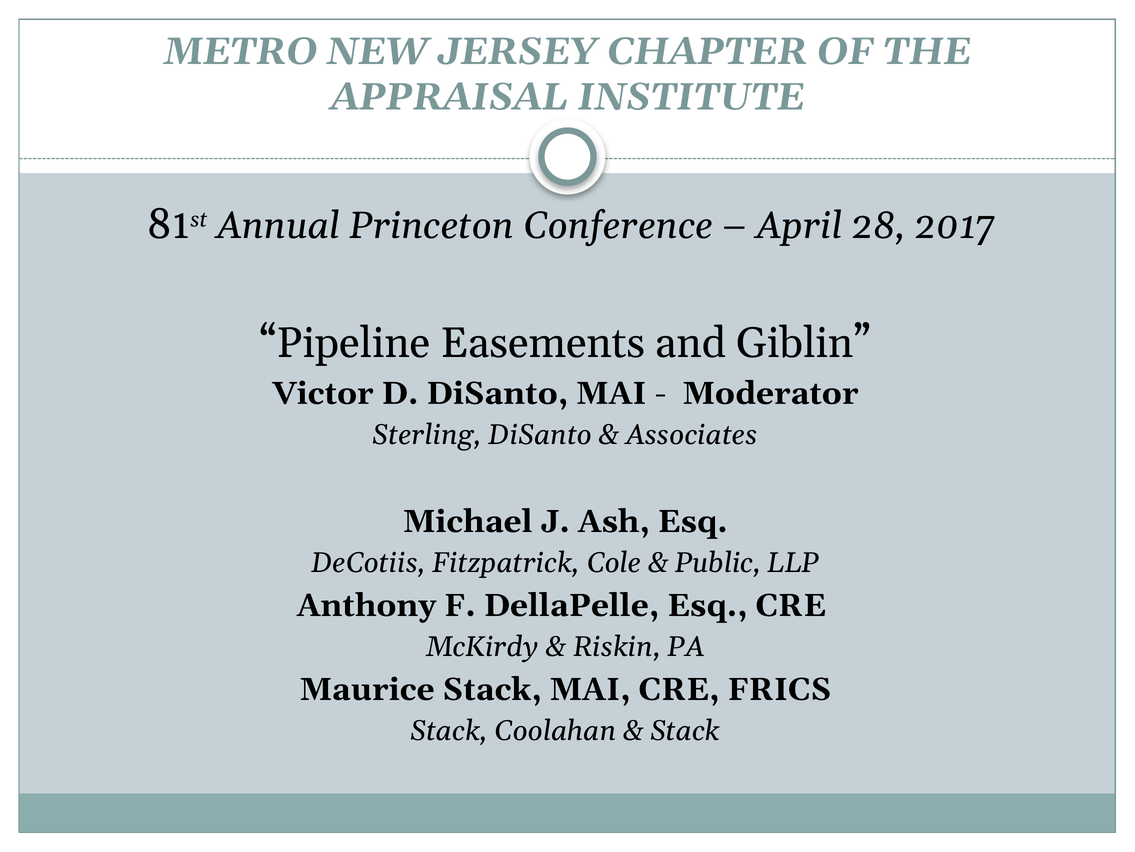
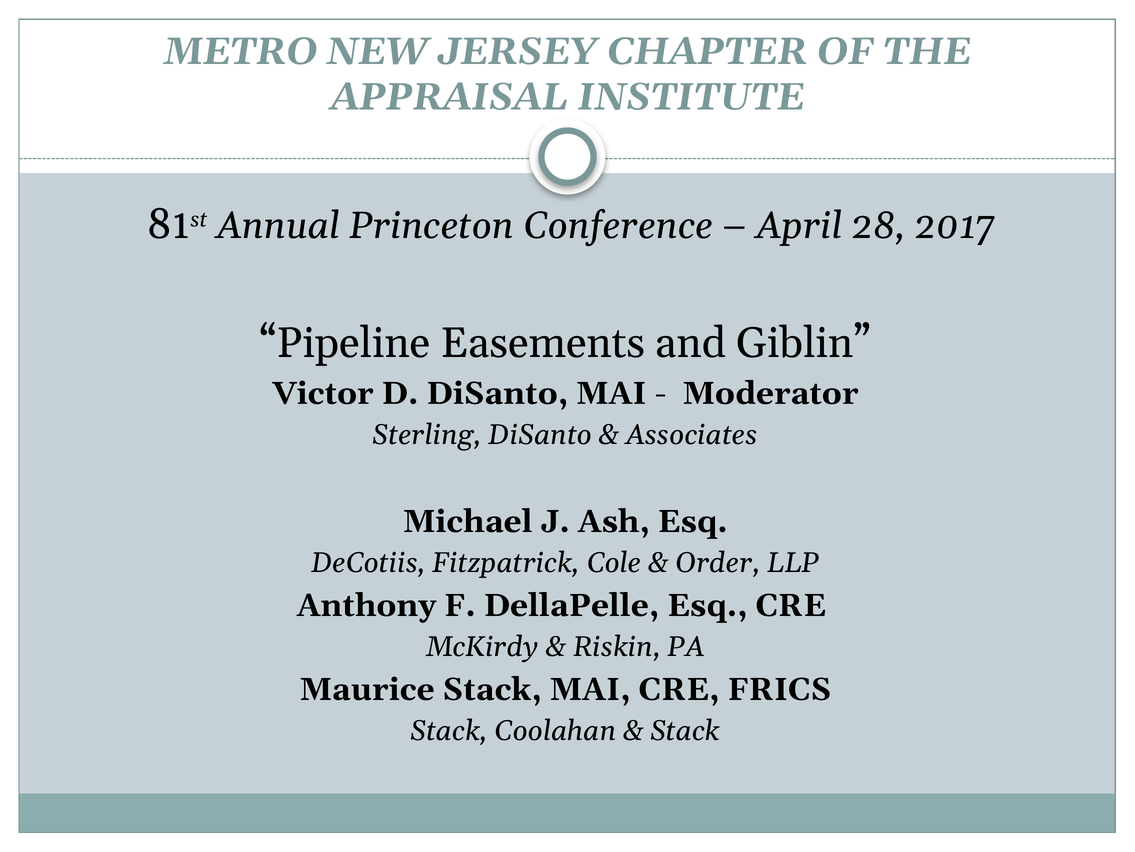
Public: Public -> Order
